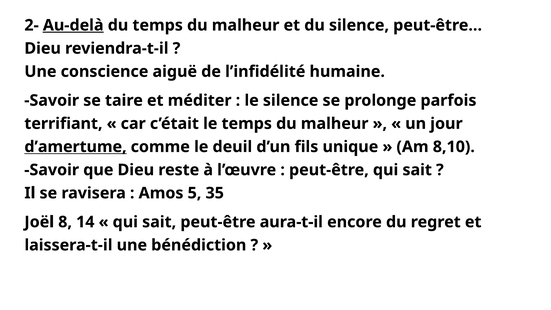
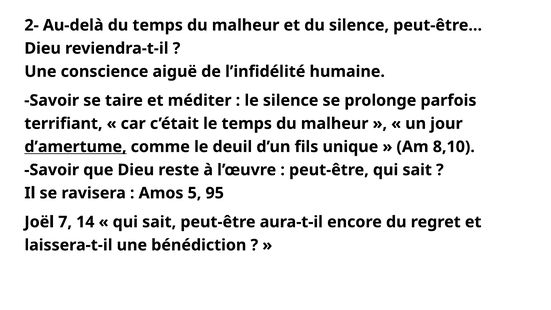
Au-delà underline: present -> none
35: 35 -> 95
8: 8 -> 7
